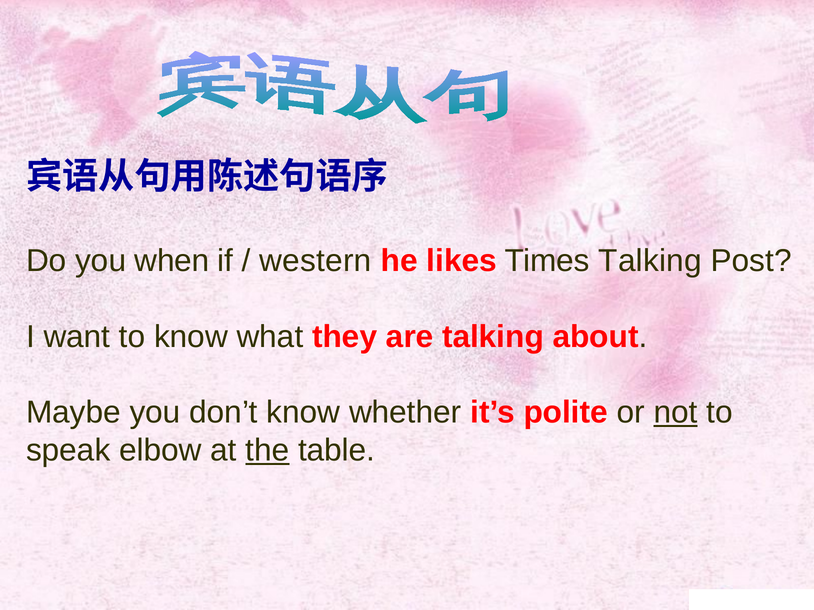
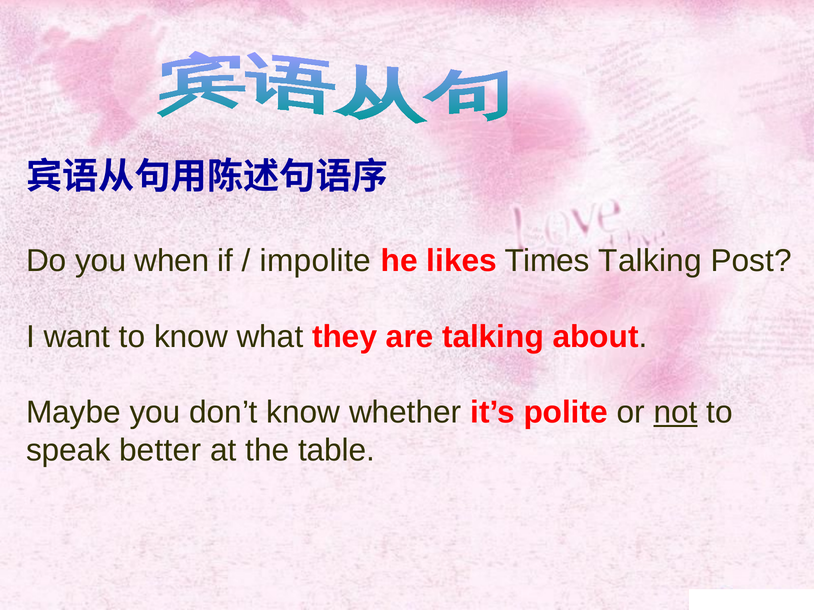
western: western -> impolite
elbow: elbow -> better
the underline: present -> none
